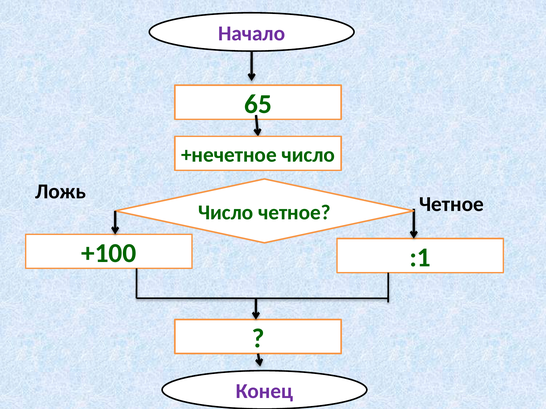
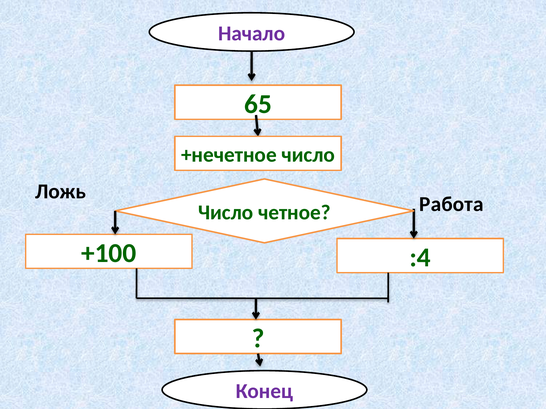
четное Четное: Четное -> Работа
:1: :1 -> :4
